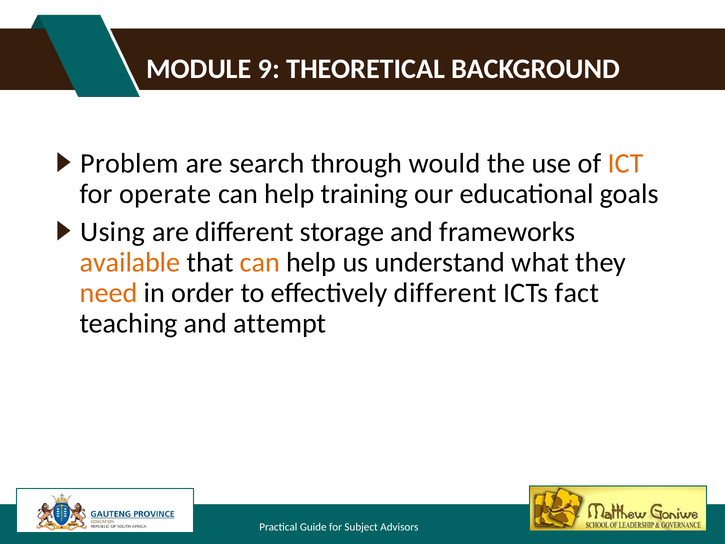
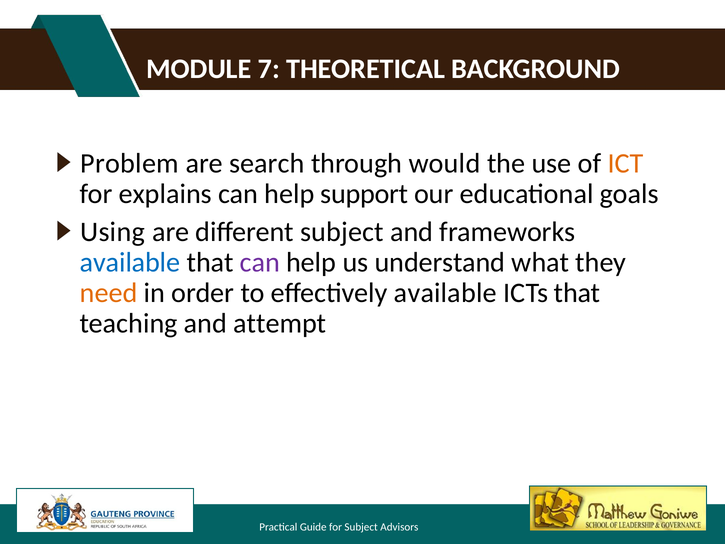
9: 9 -> 7
operate: operate -> explains
training: training -> support
different storage: storage -> subject
available at (130, 262) colour: orange -> blue
can at (260, 262) colour: orange -> purple
effectively different: different -> available
ICTs fact: fact -> that
